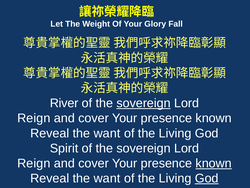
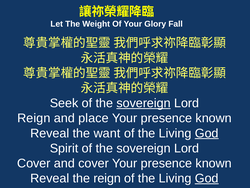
River: River -> Seek
cover at (94, 118): cover -> place
God at (207, 133) underline: none -> present
Reign at (34, 163): Reign -> Cover
known at (214, 163) underline: present -> none
want at (107, 178): want -> reign
